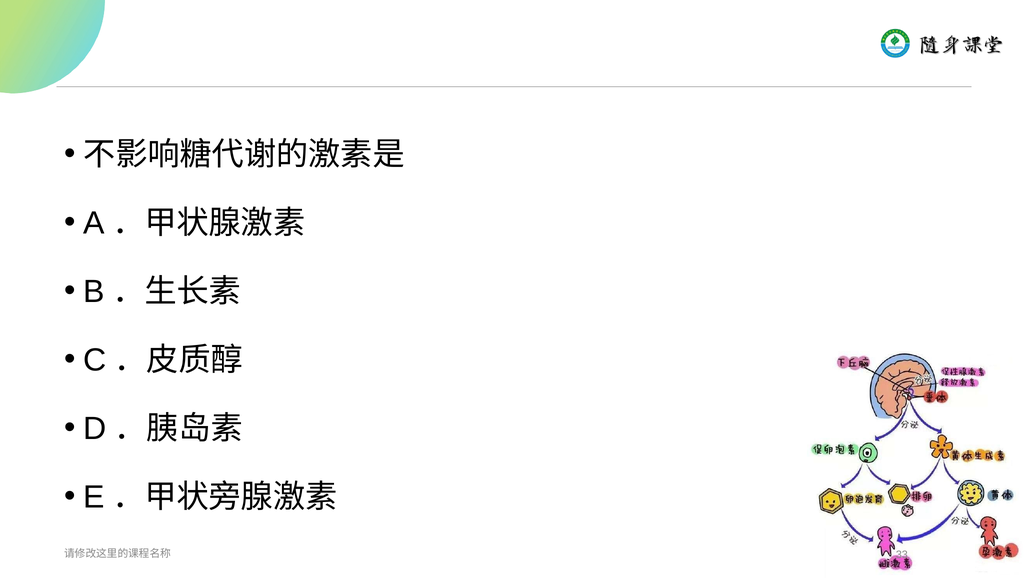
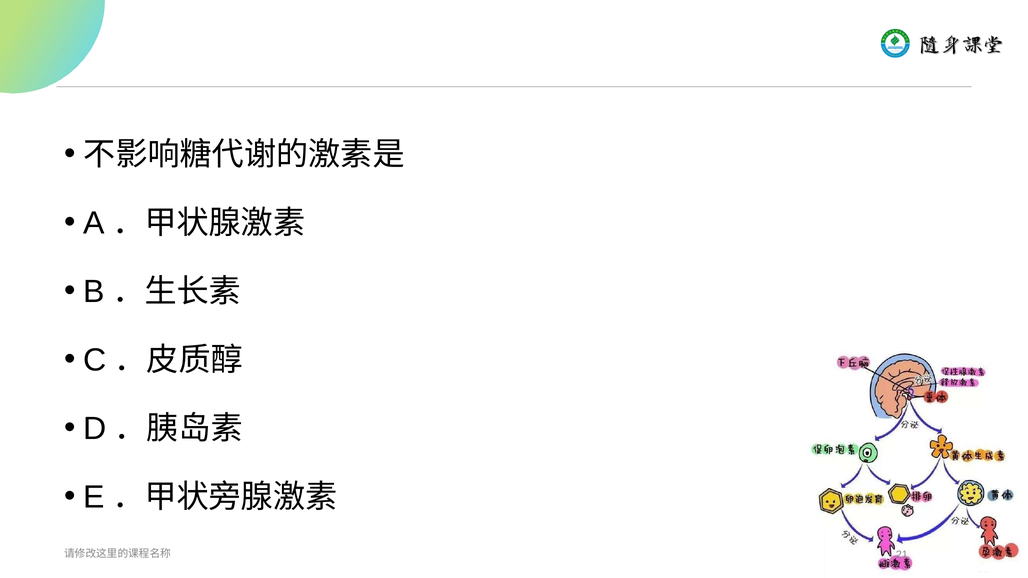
33: 33 -> 21
